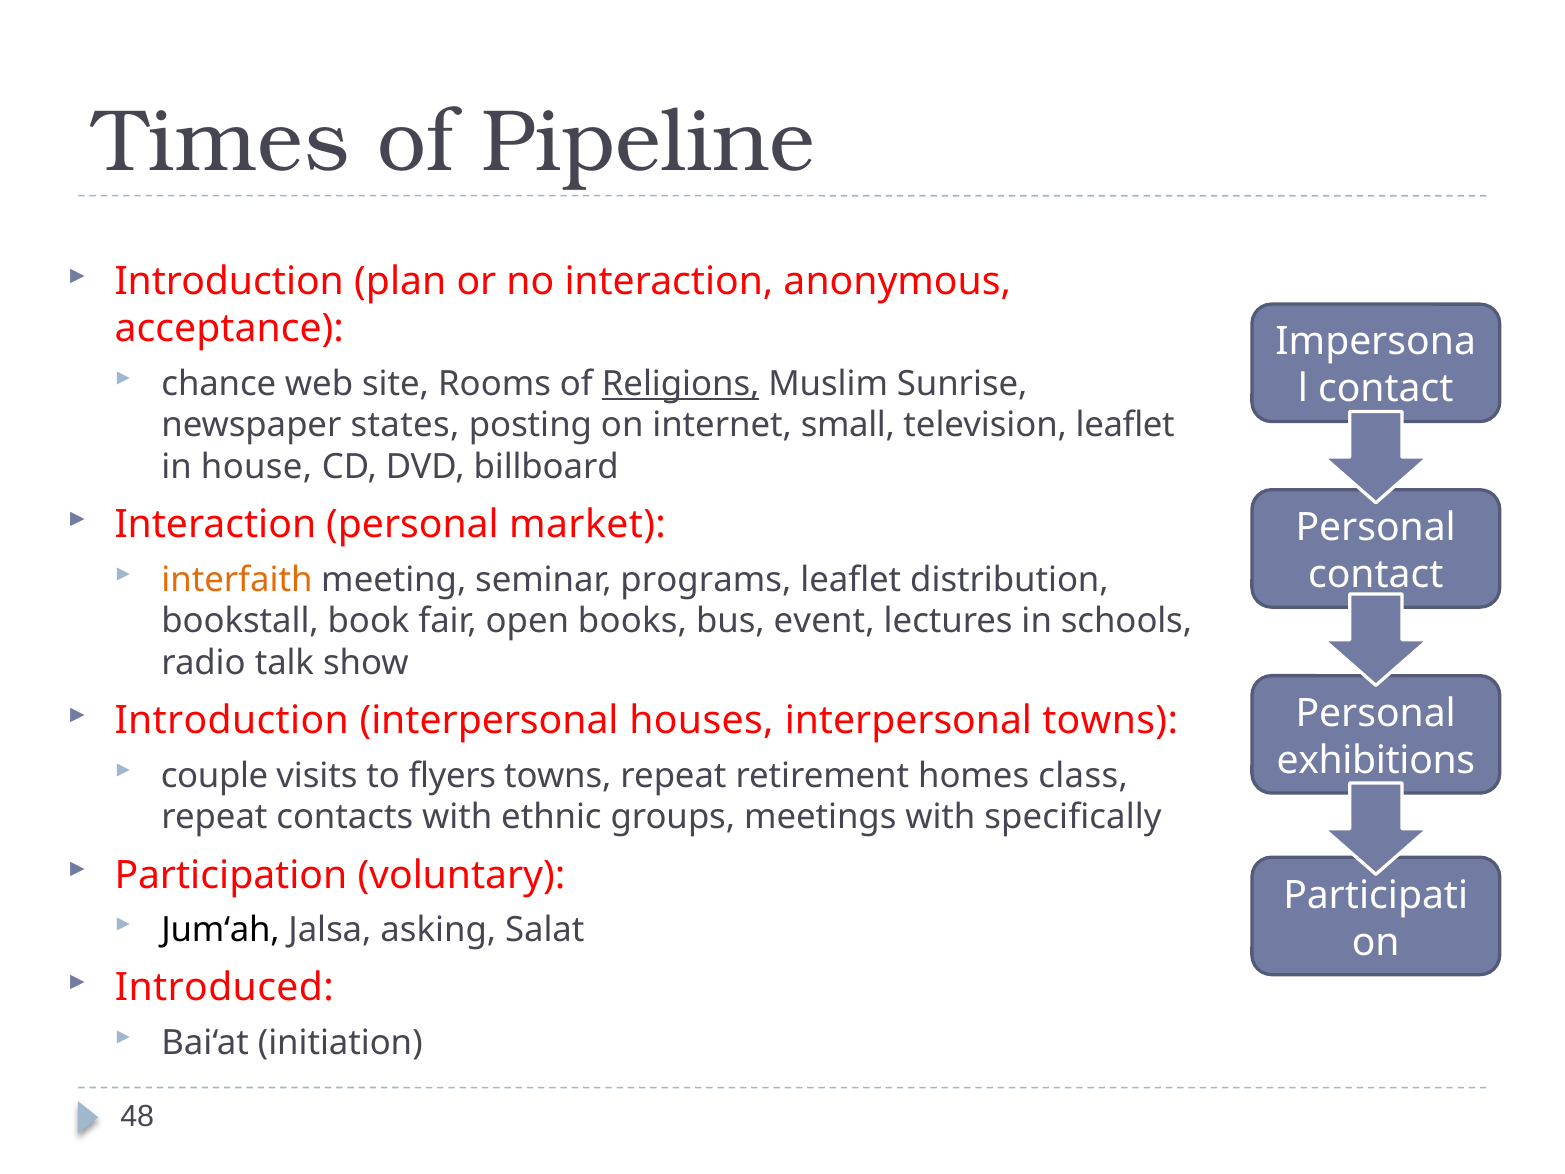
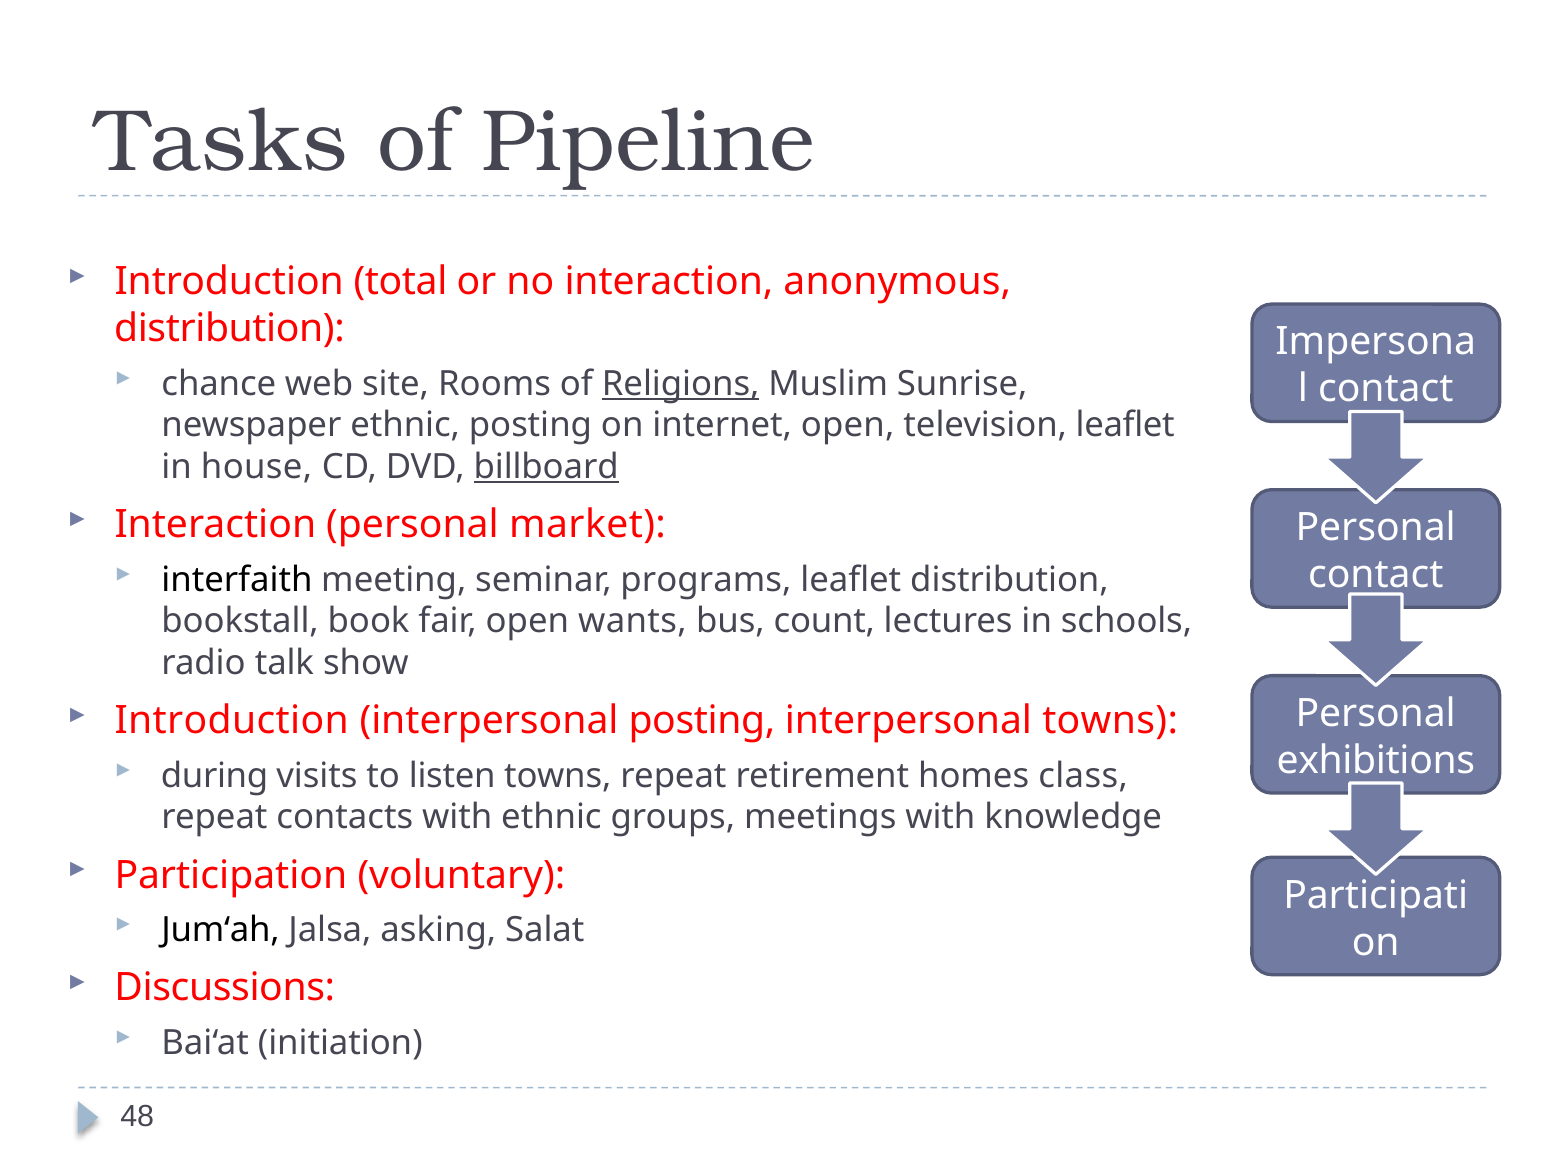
Times: Times -> Tasks
plan: plan -> total
acceptance at (229, 329): acceptance -> distribution
newspaper states: states -> ethnic
internet small: small -> open
billboard underline: none -> present
interfaith colour: orange -> black
books: books -> wants
event: event -> count
interpersonal houses: houses -> posting
couple: couple -> during
flyers: flyers -> listen
specifically: specifically -> knowledge
Introduced: Introduced -> Discussions
